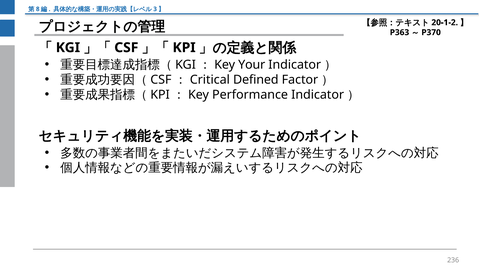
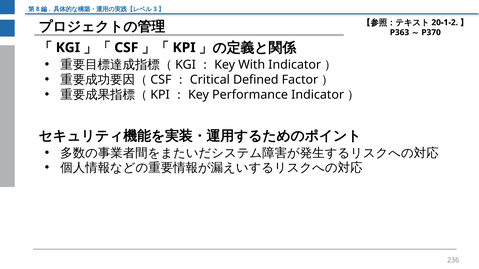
Your: Your -> With
